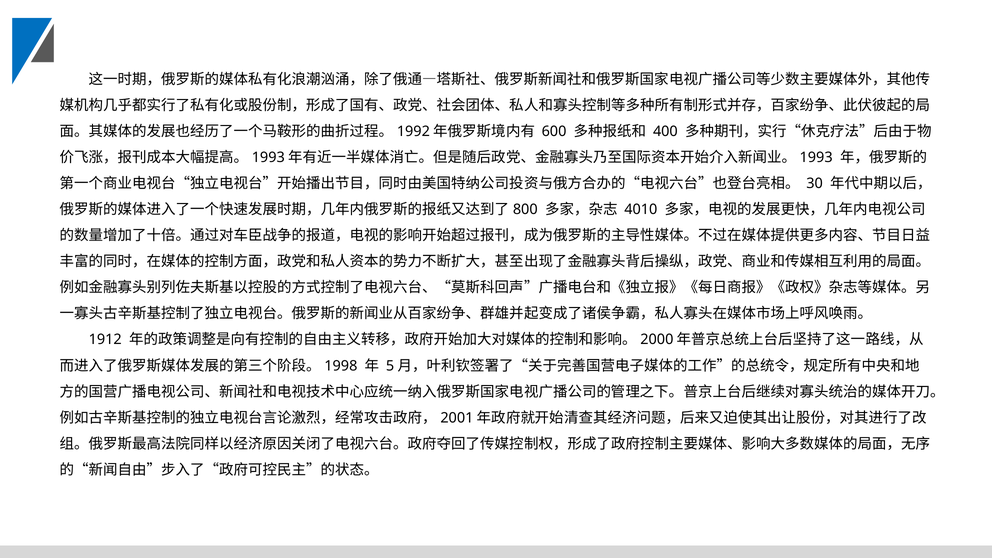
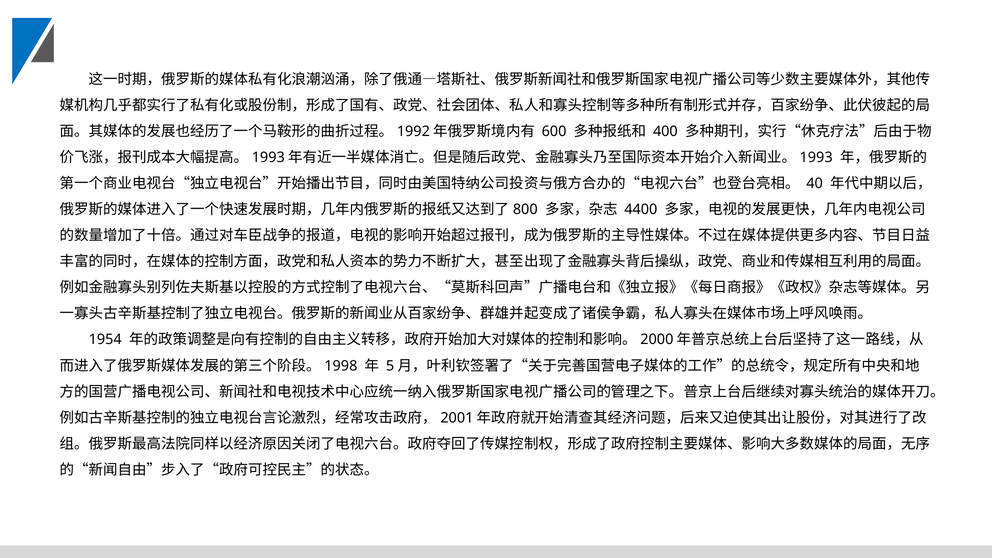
30: 30 -> 40
4010: 4010 -> 4400
1912: 1912 -> 1954
